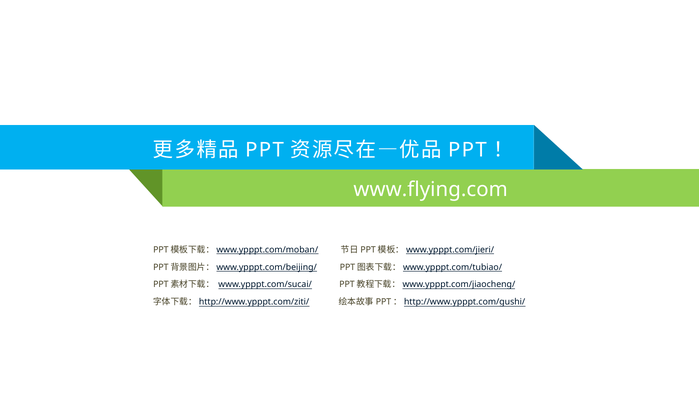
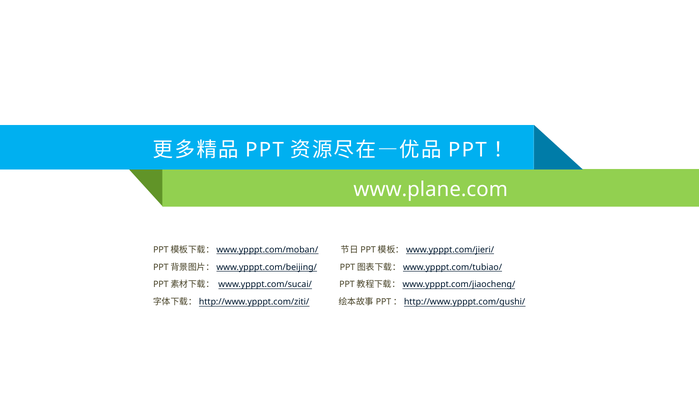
www.flying.com: www.flying.com -> www.plane.com
